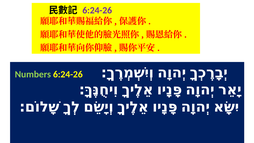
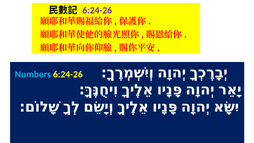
Numbers colour: light green -> light blue
